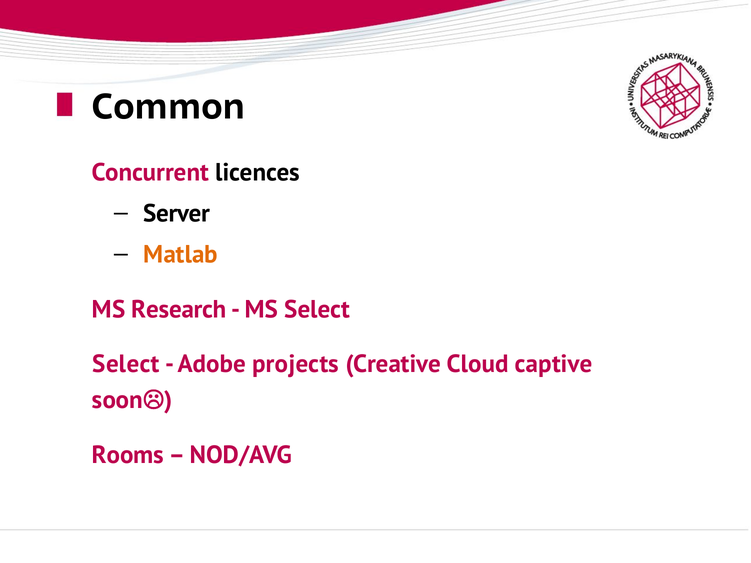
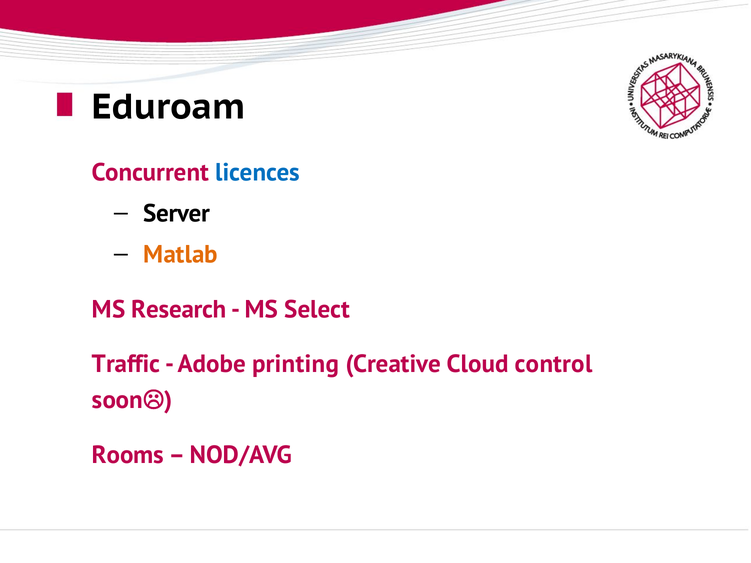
Common: Common -> Eduroam
licences colour: black -> blue
Select at (126, 364): Select -> Traffic
projects: projects -> printing
captive: captive -> control
